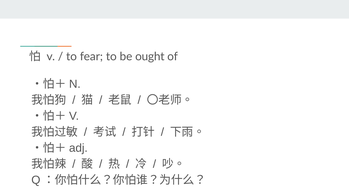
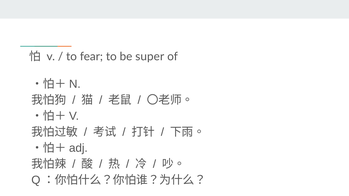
ought: ought -> super
